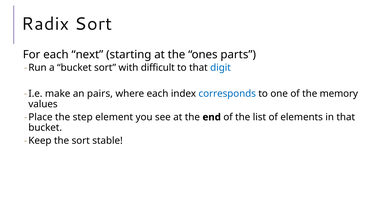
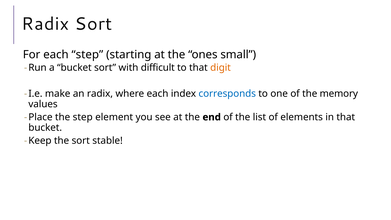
each next: next -> step
parts: parts -> small
digit colour: blue -> orange
an pairs: pairs -> radix
